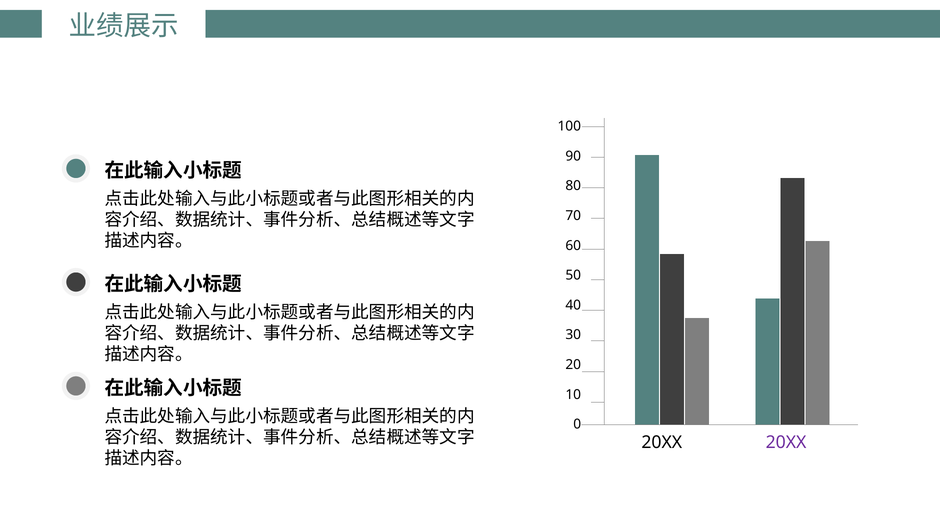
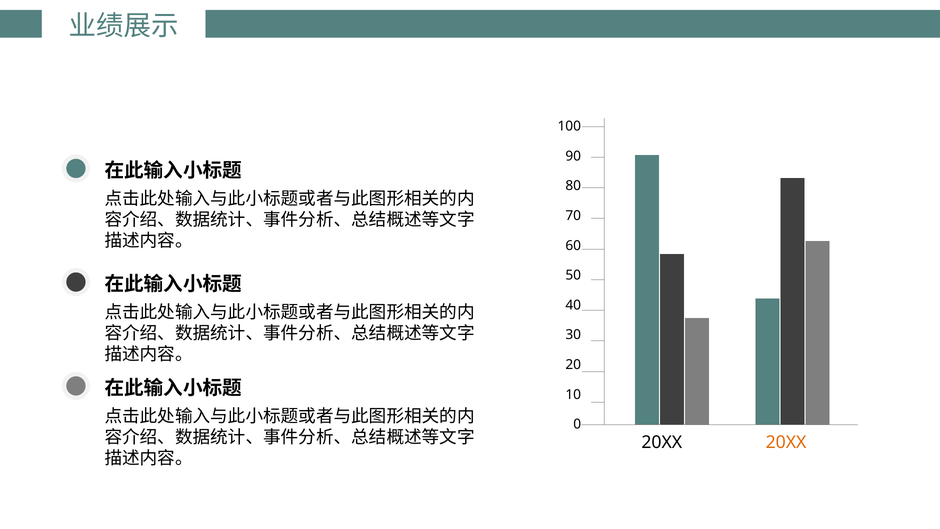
20XX at (786, 442) colour: purple -> orange
